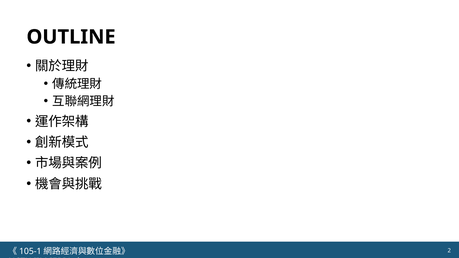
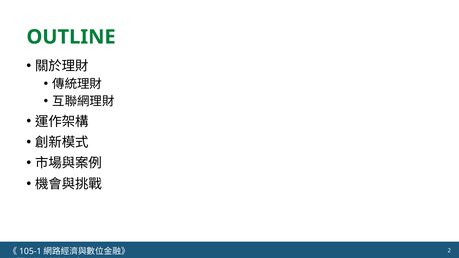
OUTLINE colour: black -> green
